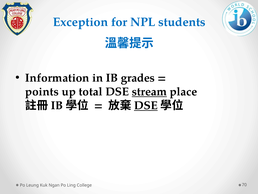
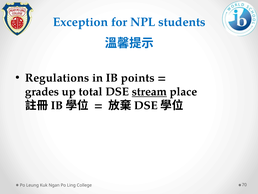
Information: Information -> Regulations
grades: grades -> points
points: points -> grades
DSE at (146, 105) underline: present -> none
